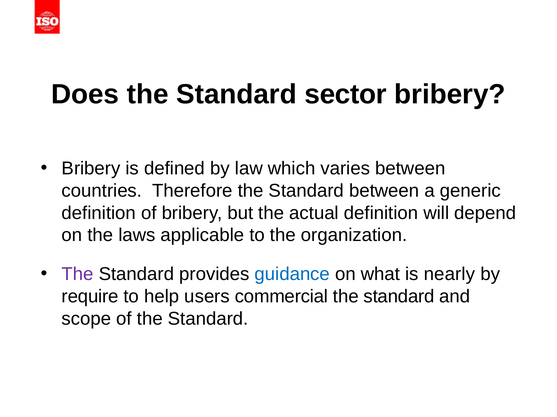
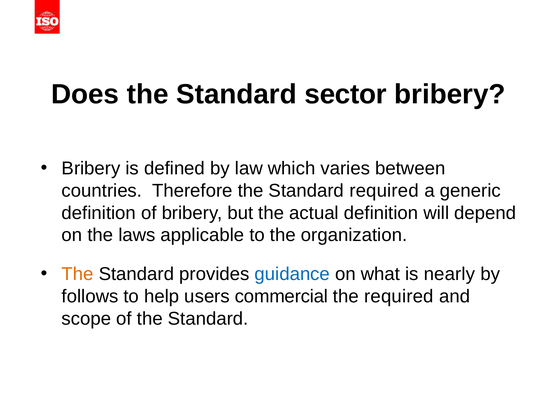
Standard between: between -> required
The at (78, 275) colour: purple -> orange
require: require -> follows
standard at (399, 297): standard -> required
